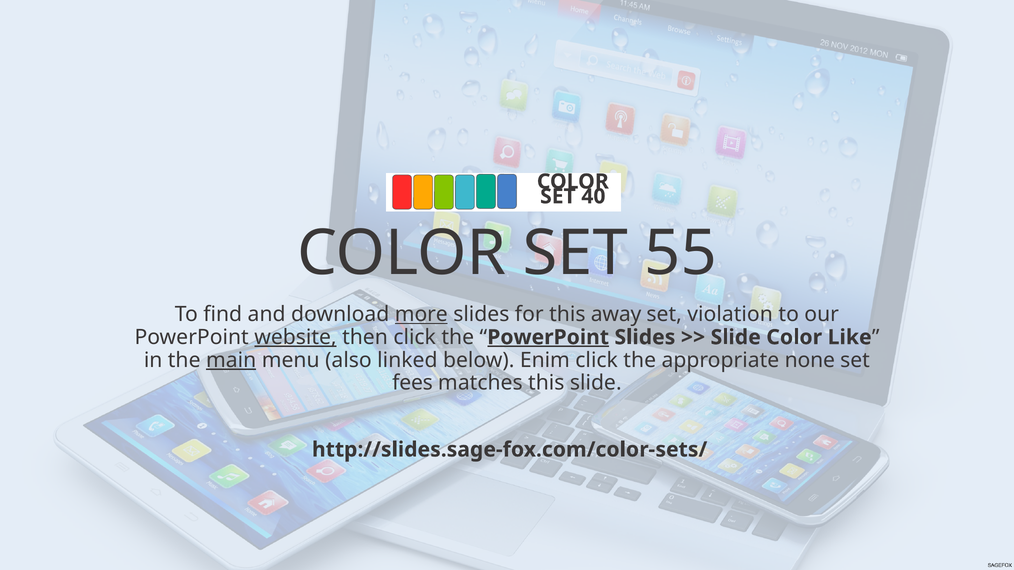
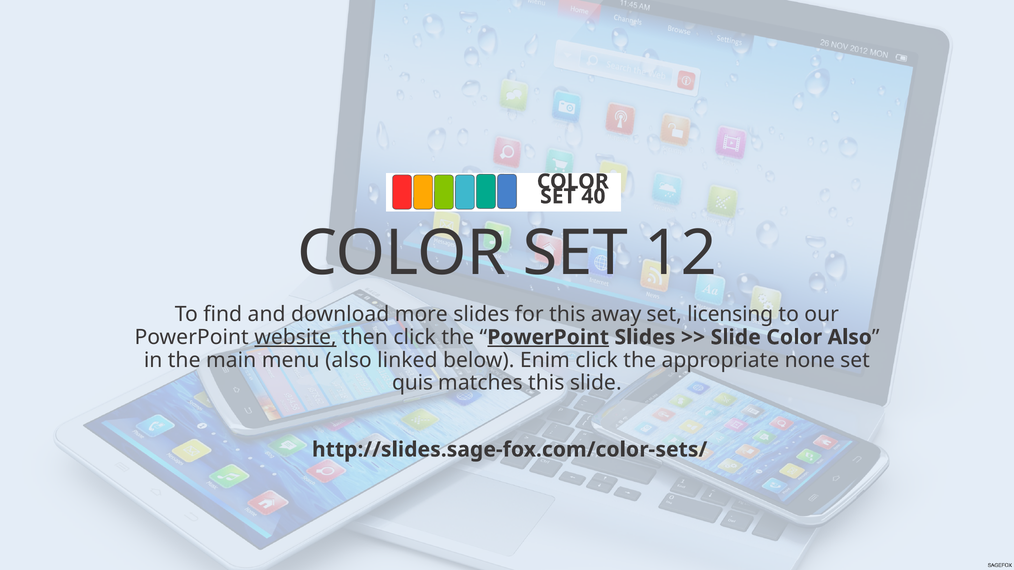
55: 55 -> 12
more underline: present -> none
violation: violation -> licensing
Color Like: Like -> Also
main underline: present -> none
fees: fees -> quis
